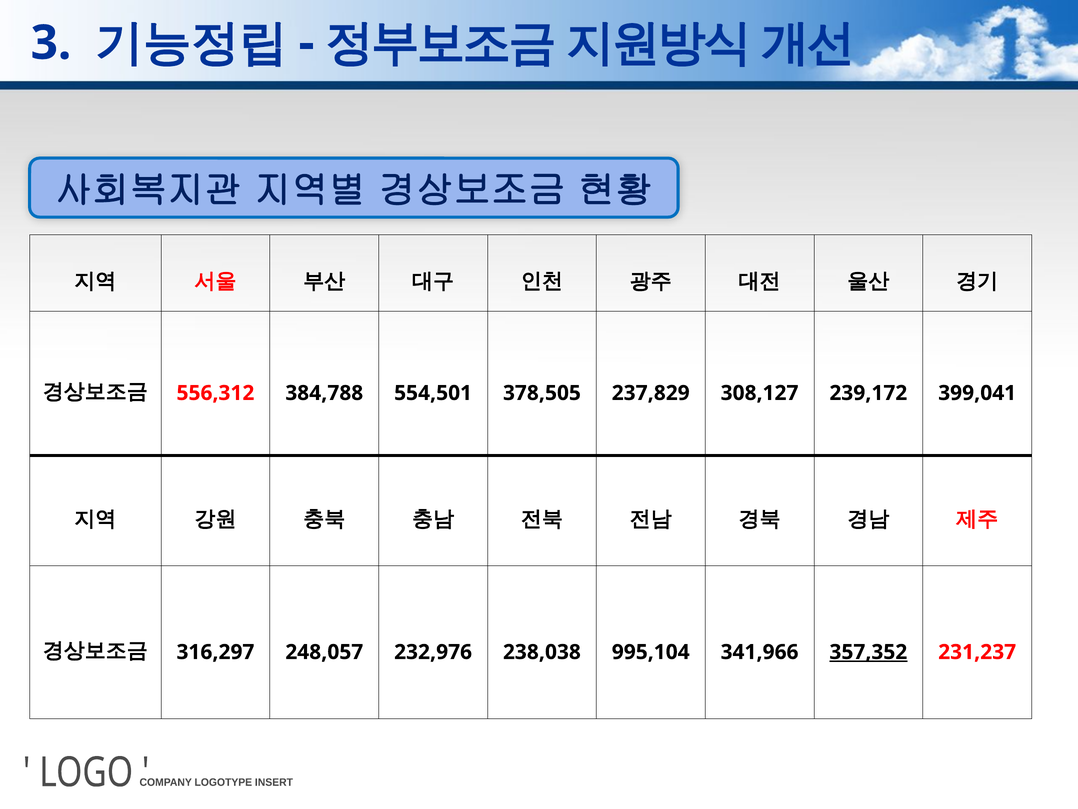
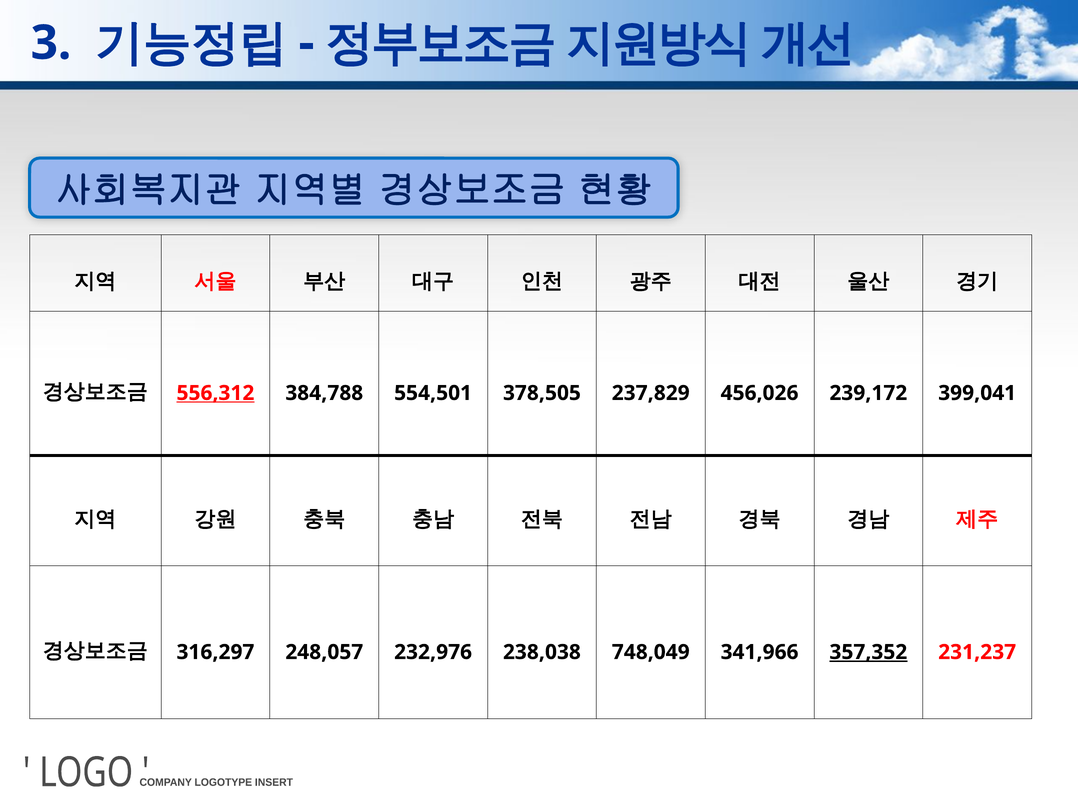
556,312 underline: none -> present
308,127: 308,127 -> 456,026
995,104: 995,104 -> 748,049
